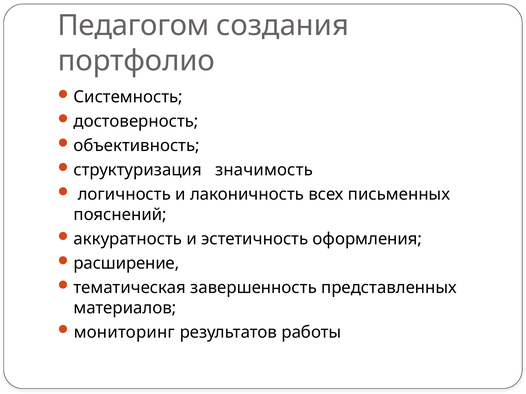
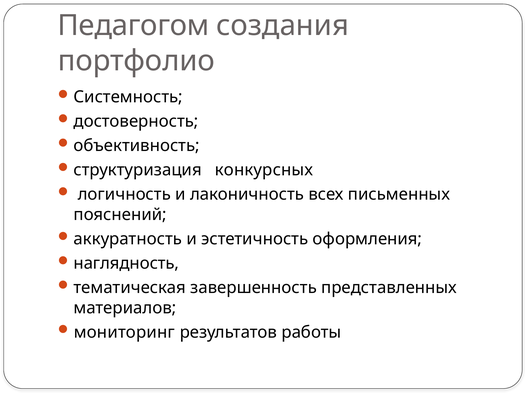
значимость: значимость -> конкурсных
расширение: расширение -> наглядность
